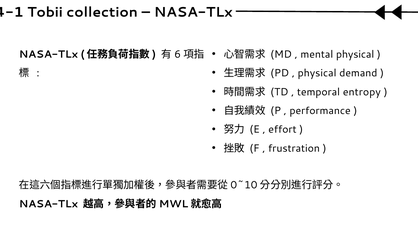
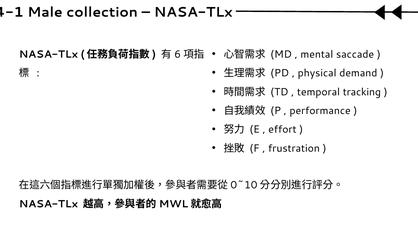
Tobii: Tobii -> Male
mental physical: physical -> saccade
entropy: entropy -> tracking
